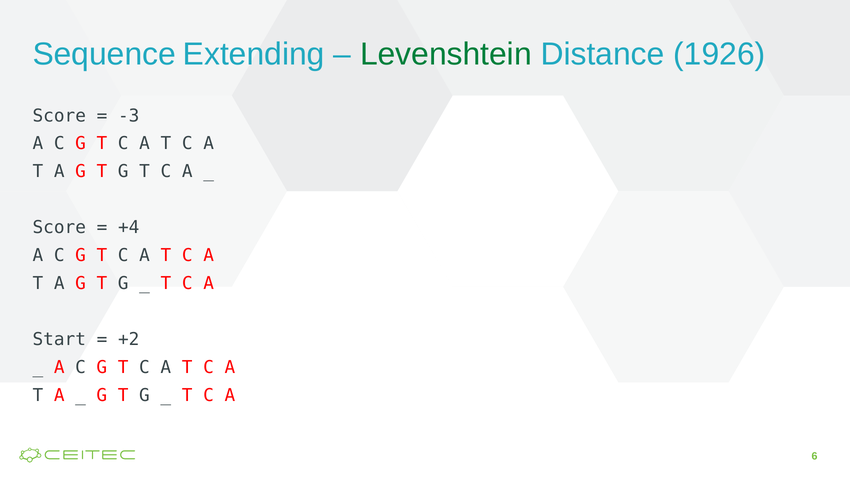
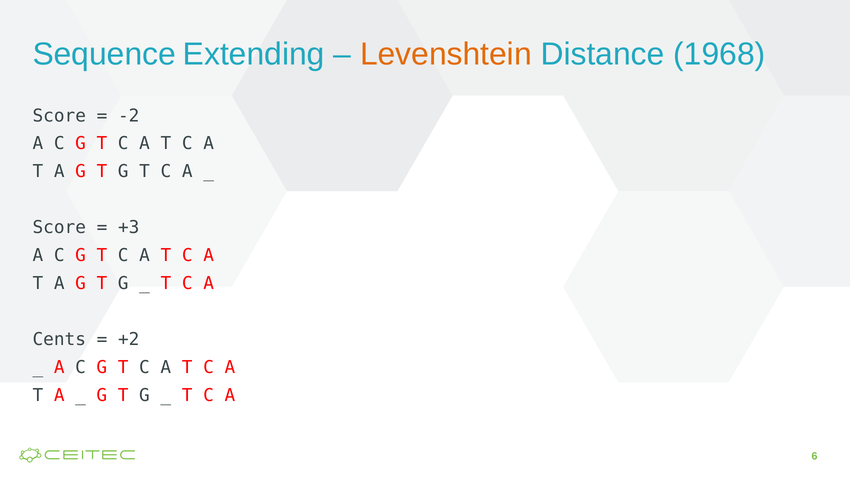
Levenshtein colour: green -> orange
1926: 1926 -> 1968
-3: -3 -> -2
+4: +4 -> +3
Start: Start -> Cents
